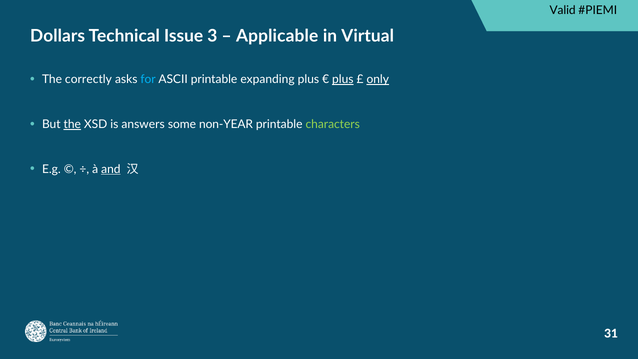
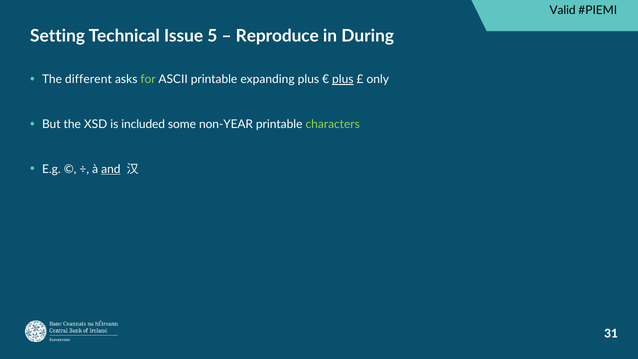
Dollars: Dollars -> Setting
3: 3 -> 5
Applicable: Applicable -> Reproduce
Virtual: Virtual -> During
correctly: correctly -> different
for colour: light blue -> light green
only underline: present -> none
the at (72, 124) underline: present -> none
answers: answers -> included
